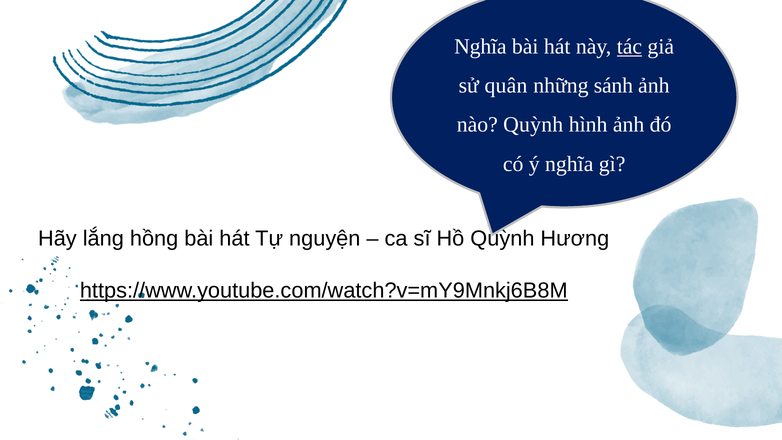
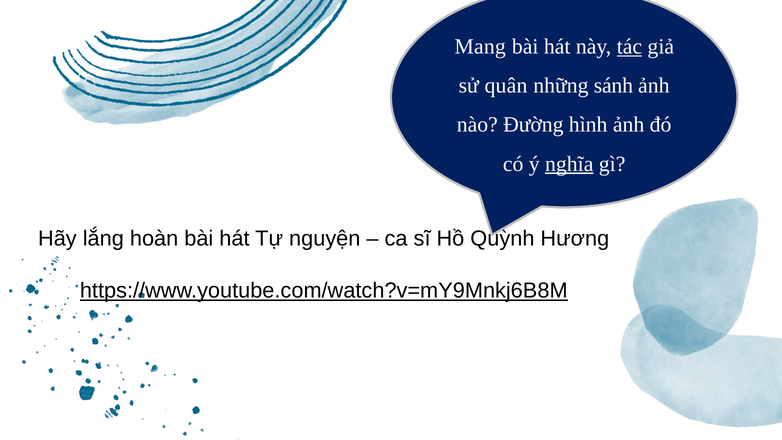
Nghĩa at (480, 47): Nghĩa -> Mang
nào Quỳnh: Quỳnh -> Đường
nghĩa at (569, 164) underline: none -> present
hồng: hồng -> hoàn
